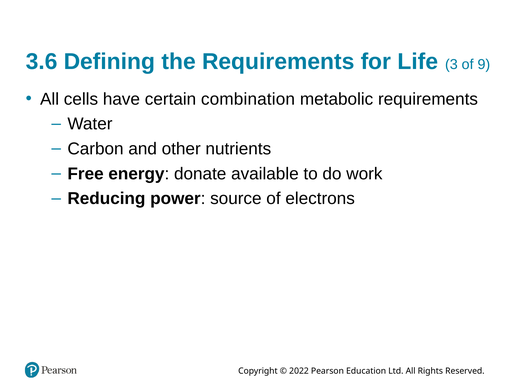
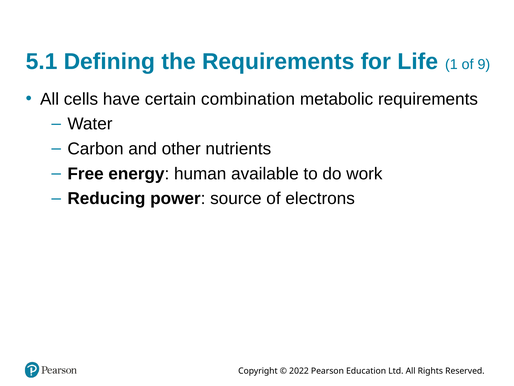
3.6: 3.6 -> 5.1
3: 3 -> 1
donate: donate -> human
